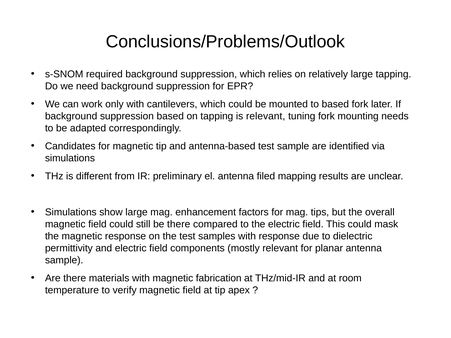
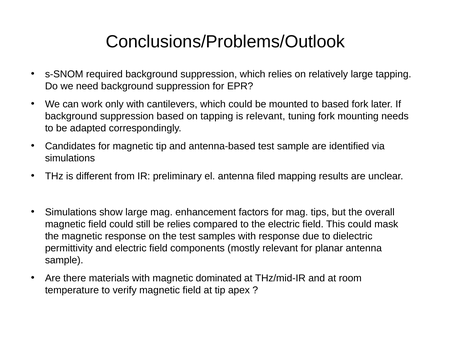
be there: there -> relies
fabrication: fabrication -> dominated
